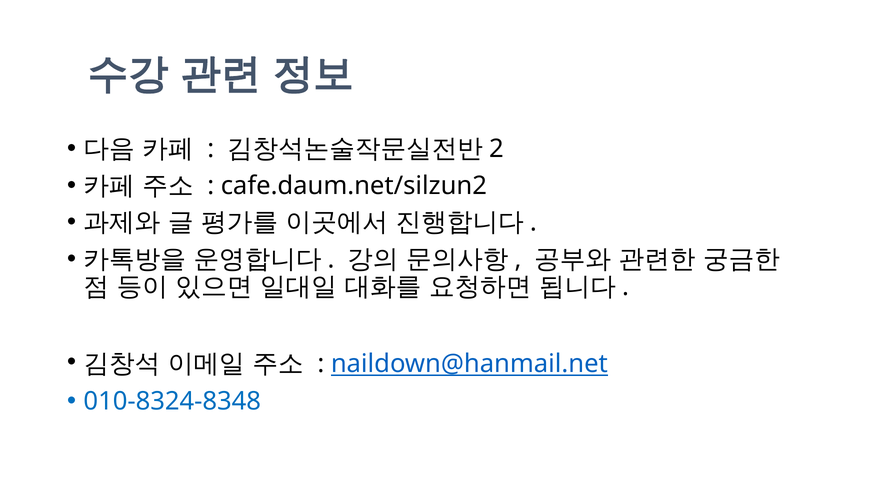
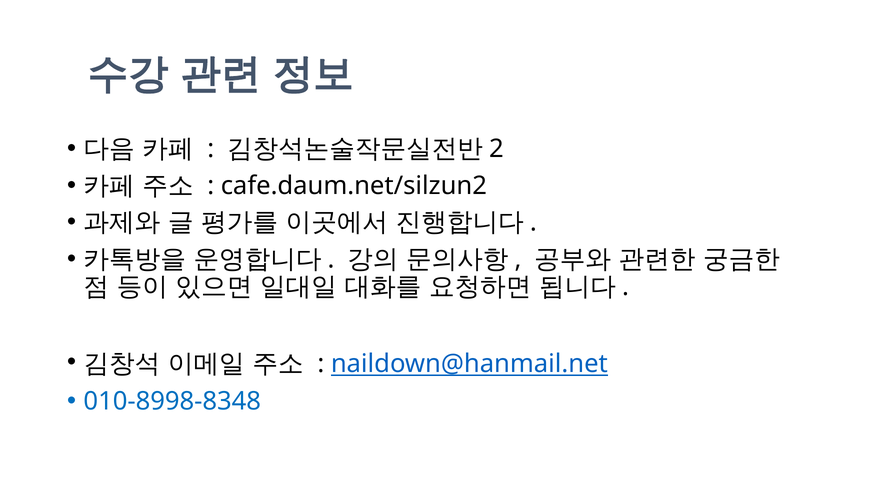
010-8324-8348: 010-8324-8348 -> 010-8998-8348
